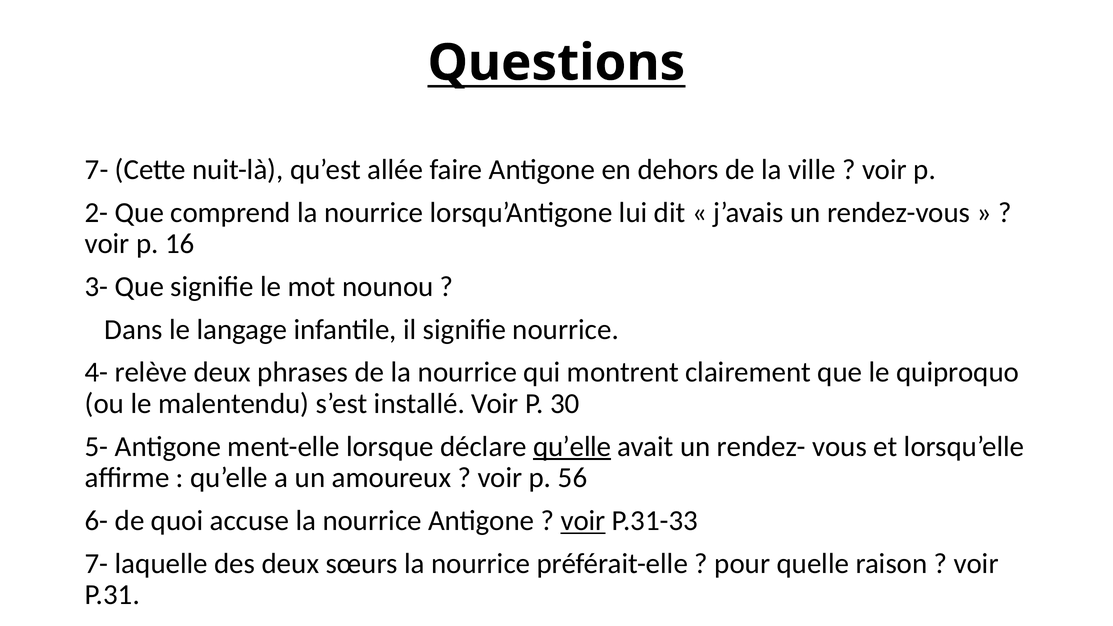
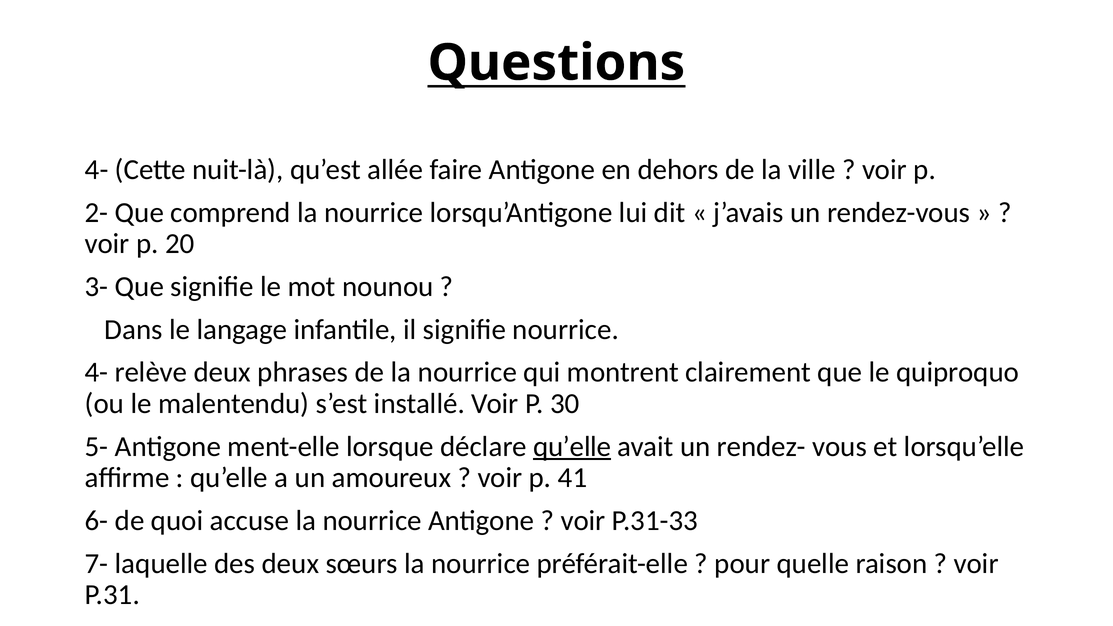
7- at (97, 170): 7- -> 4-
16: 16 -> 20
56: 56 -> 41
voir at (583, 521) underline: present -> none
